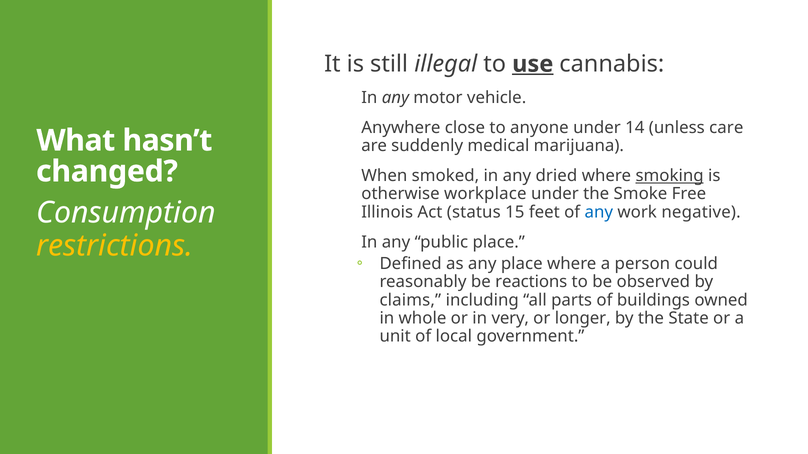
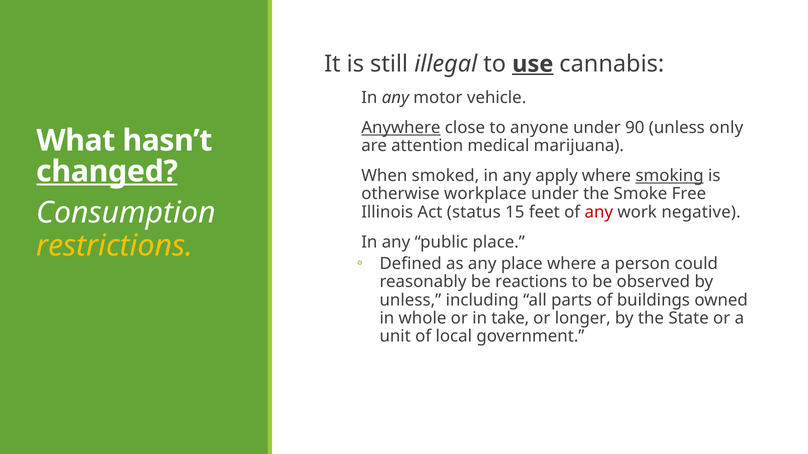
Anywhere underline: none -> present
14: 14 -> 90
care: care -> only
suddenly: suddenly -> attention
changed underline: none -> present
dried: dried -> apply
any at (599, 212) colour: blue -> red
claims at (410, 300): claims -> unless
very: very -> take
